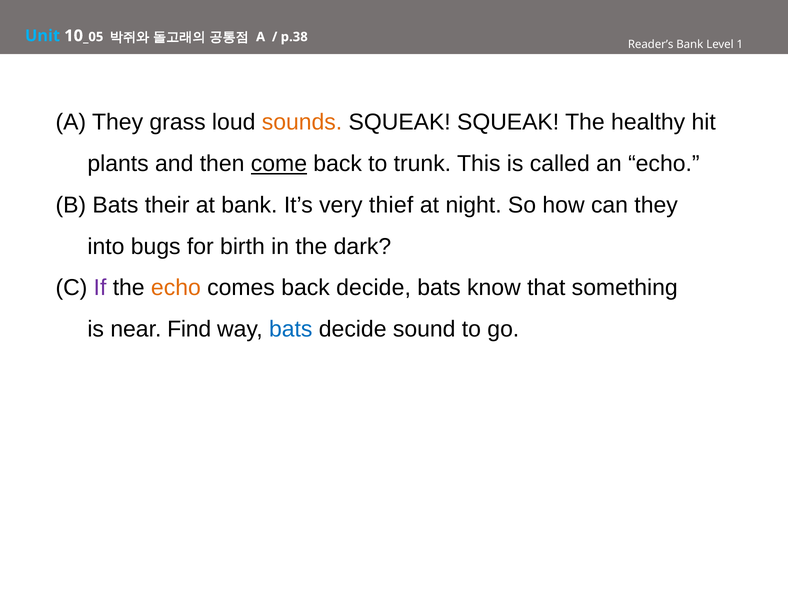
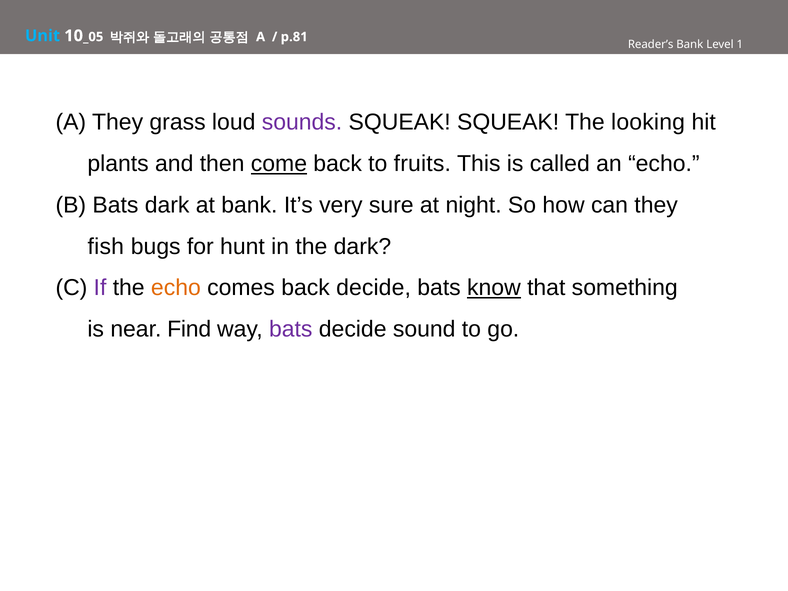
p.38: p.38 -> p.81
sounds colour: orange -> purple
healthy: healthy -> looking
trunk: trunk -> fruits
Bats their: their -> dark
thief: thief -> sure
into: into -> fish
birth: birth -> hunt
know underline: none -> present
bats at (291, 329) colour: blue -> purple
